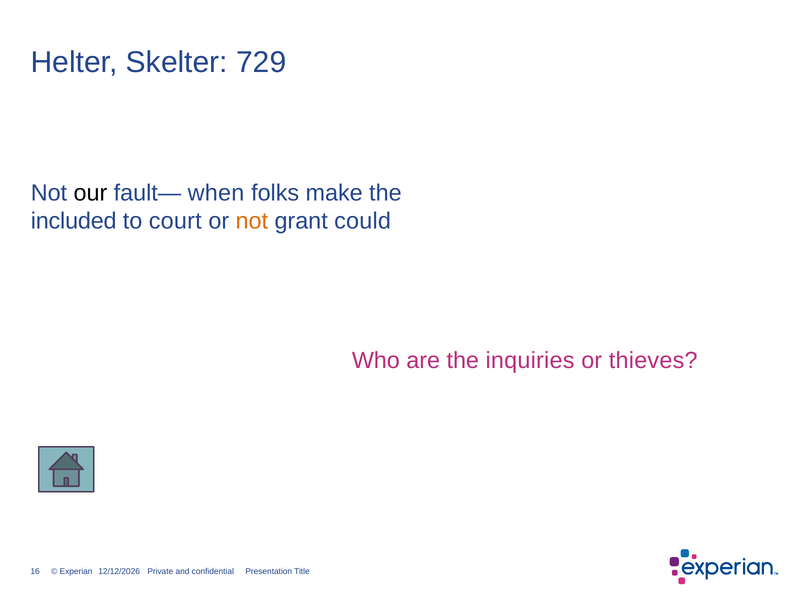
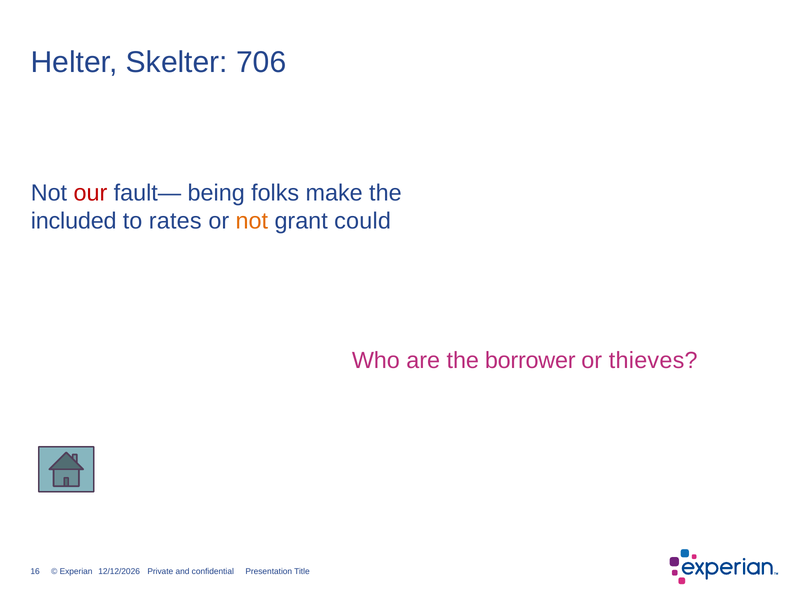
729: 729 -> 706
our colour: black -> red
when: when -> being
court: court -> rates
inquiries: inquiries -> borrower
